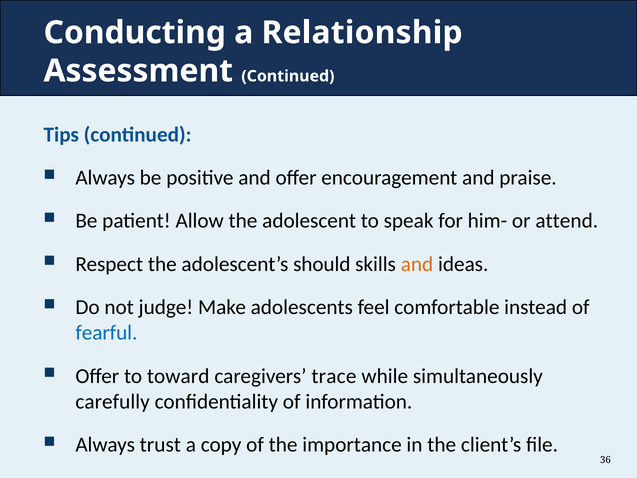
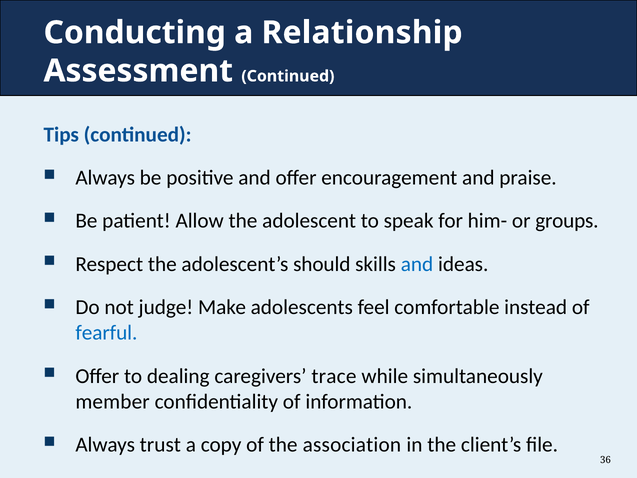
attend: attend -> groups
and at (417, 264) colour: orange -> blue
toward: toward -> dealing
carefully: carefully -> member
importance: importance -> association
